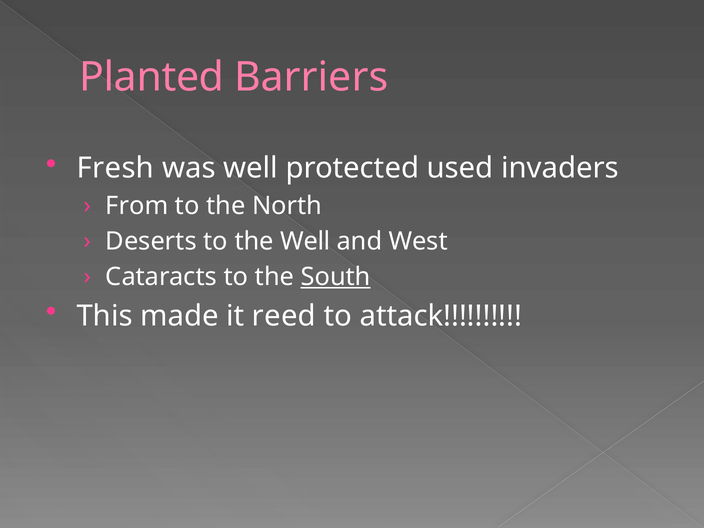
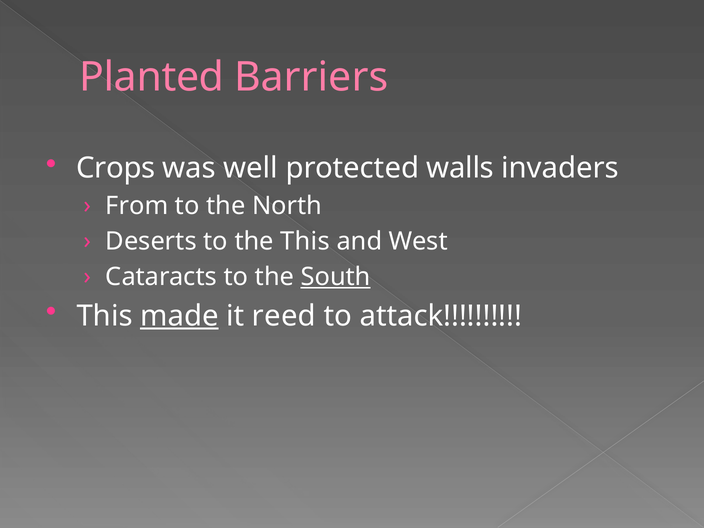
Fresh: Fresh -> Crops
used: used -> walls
the Well: Well -> This
made underline: none -> present
